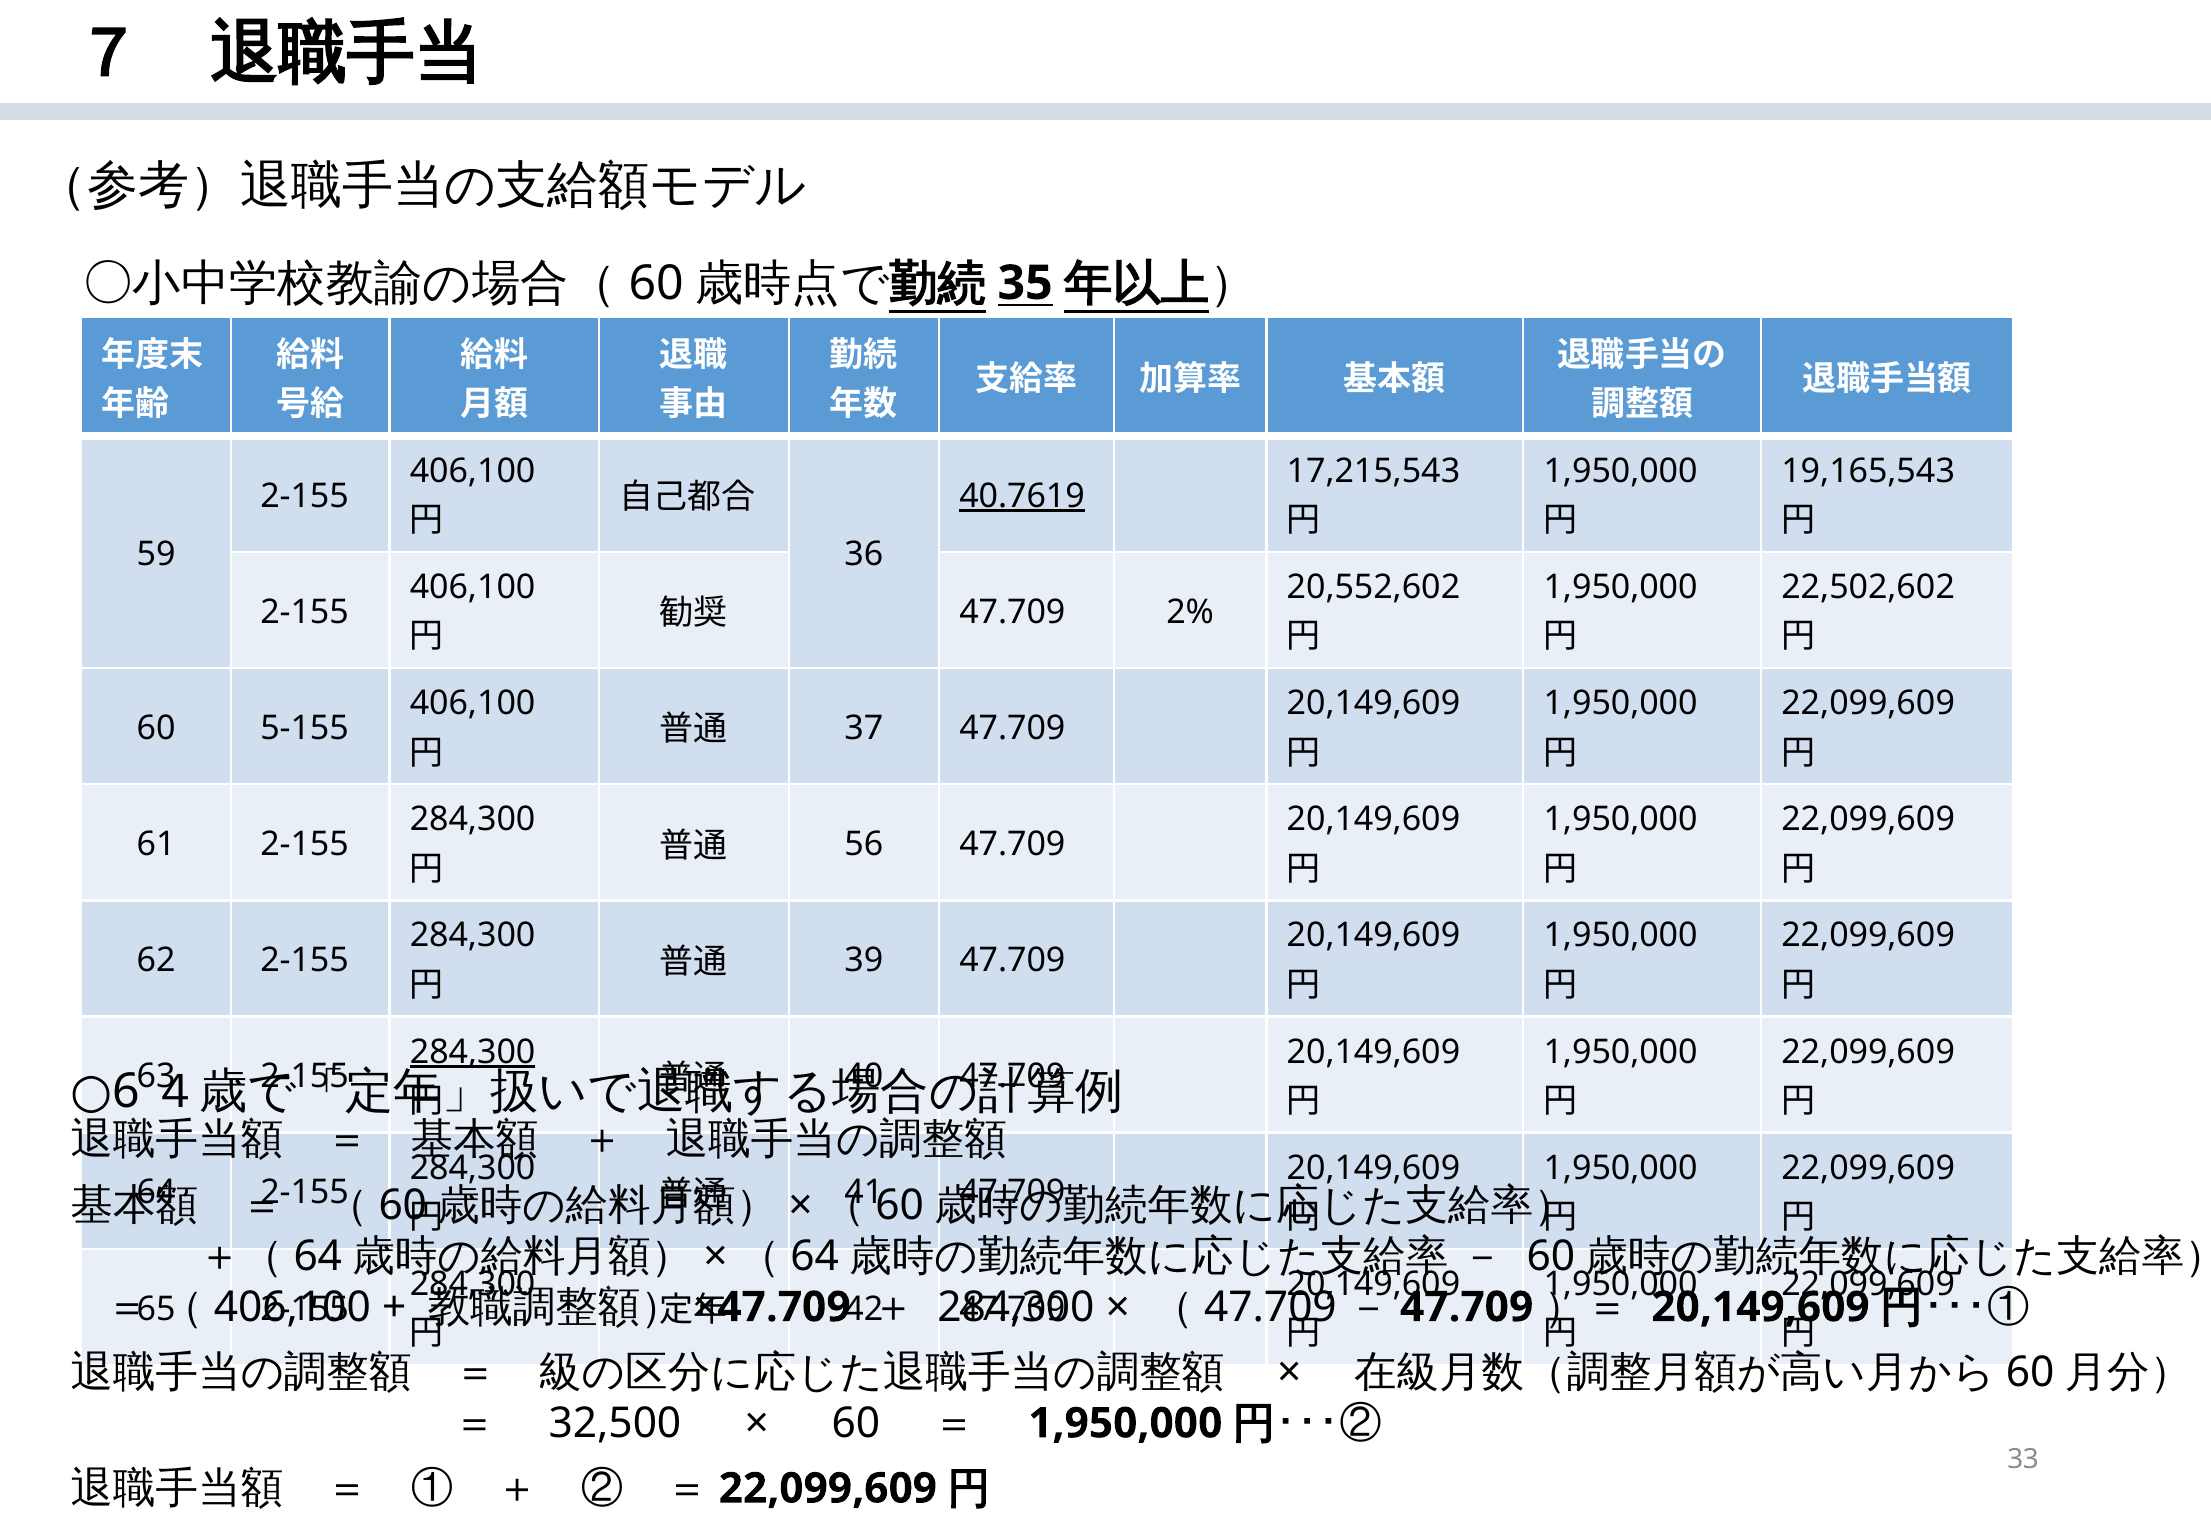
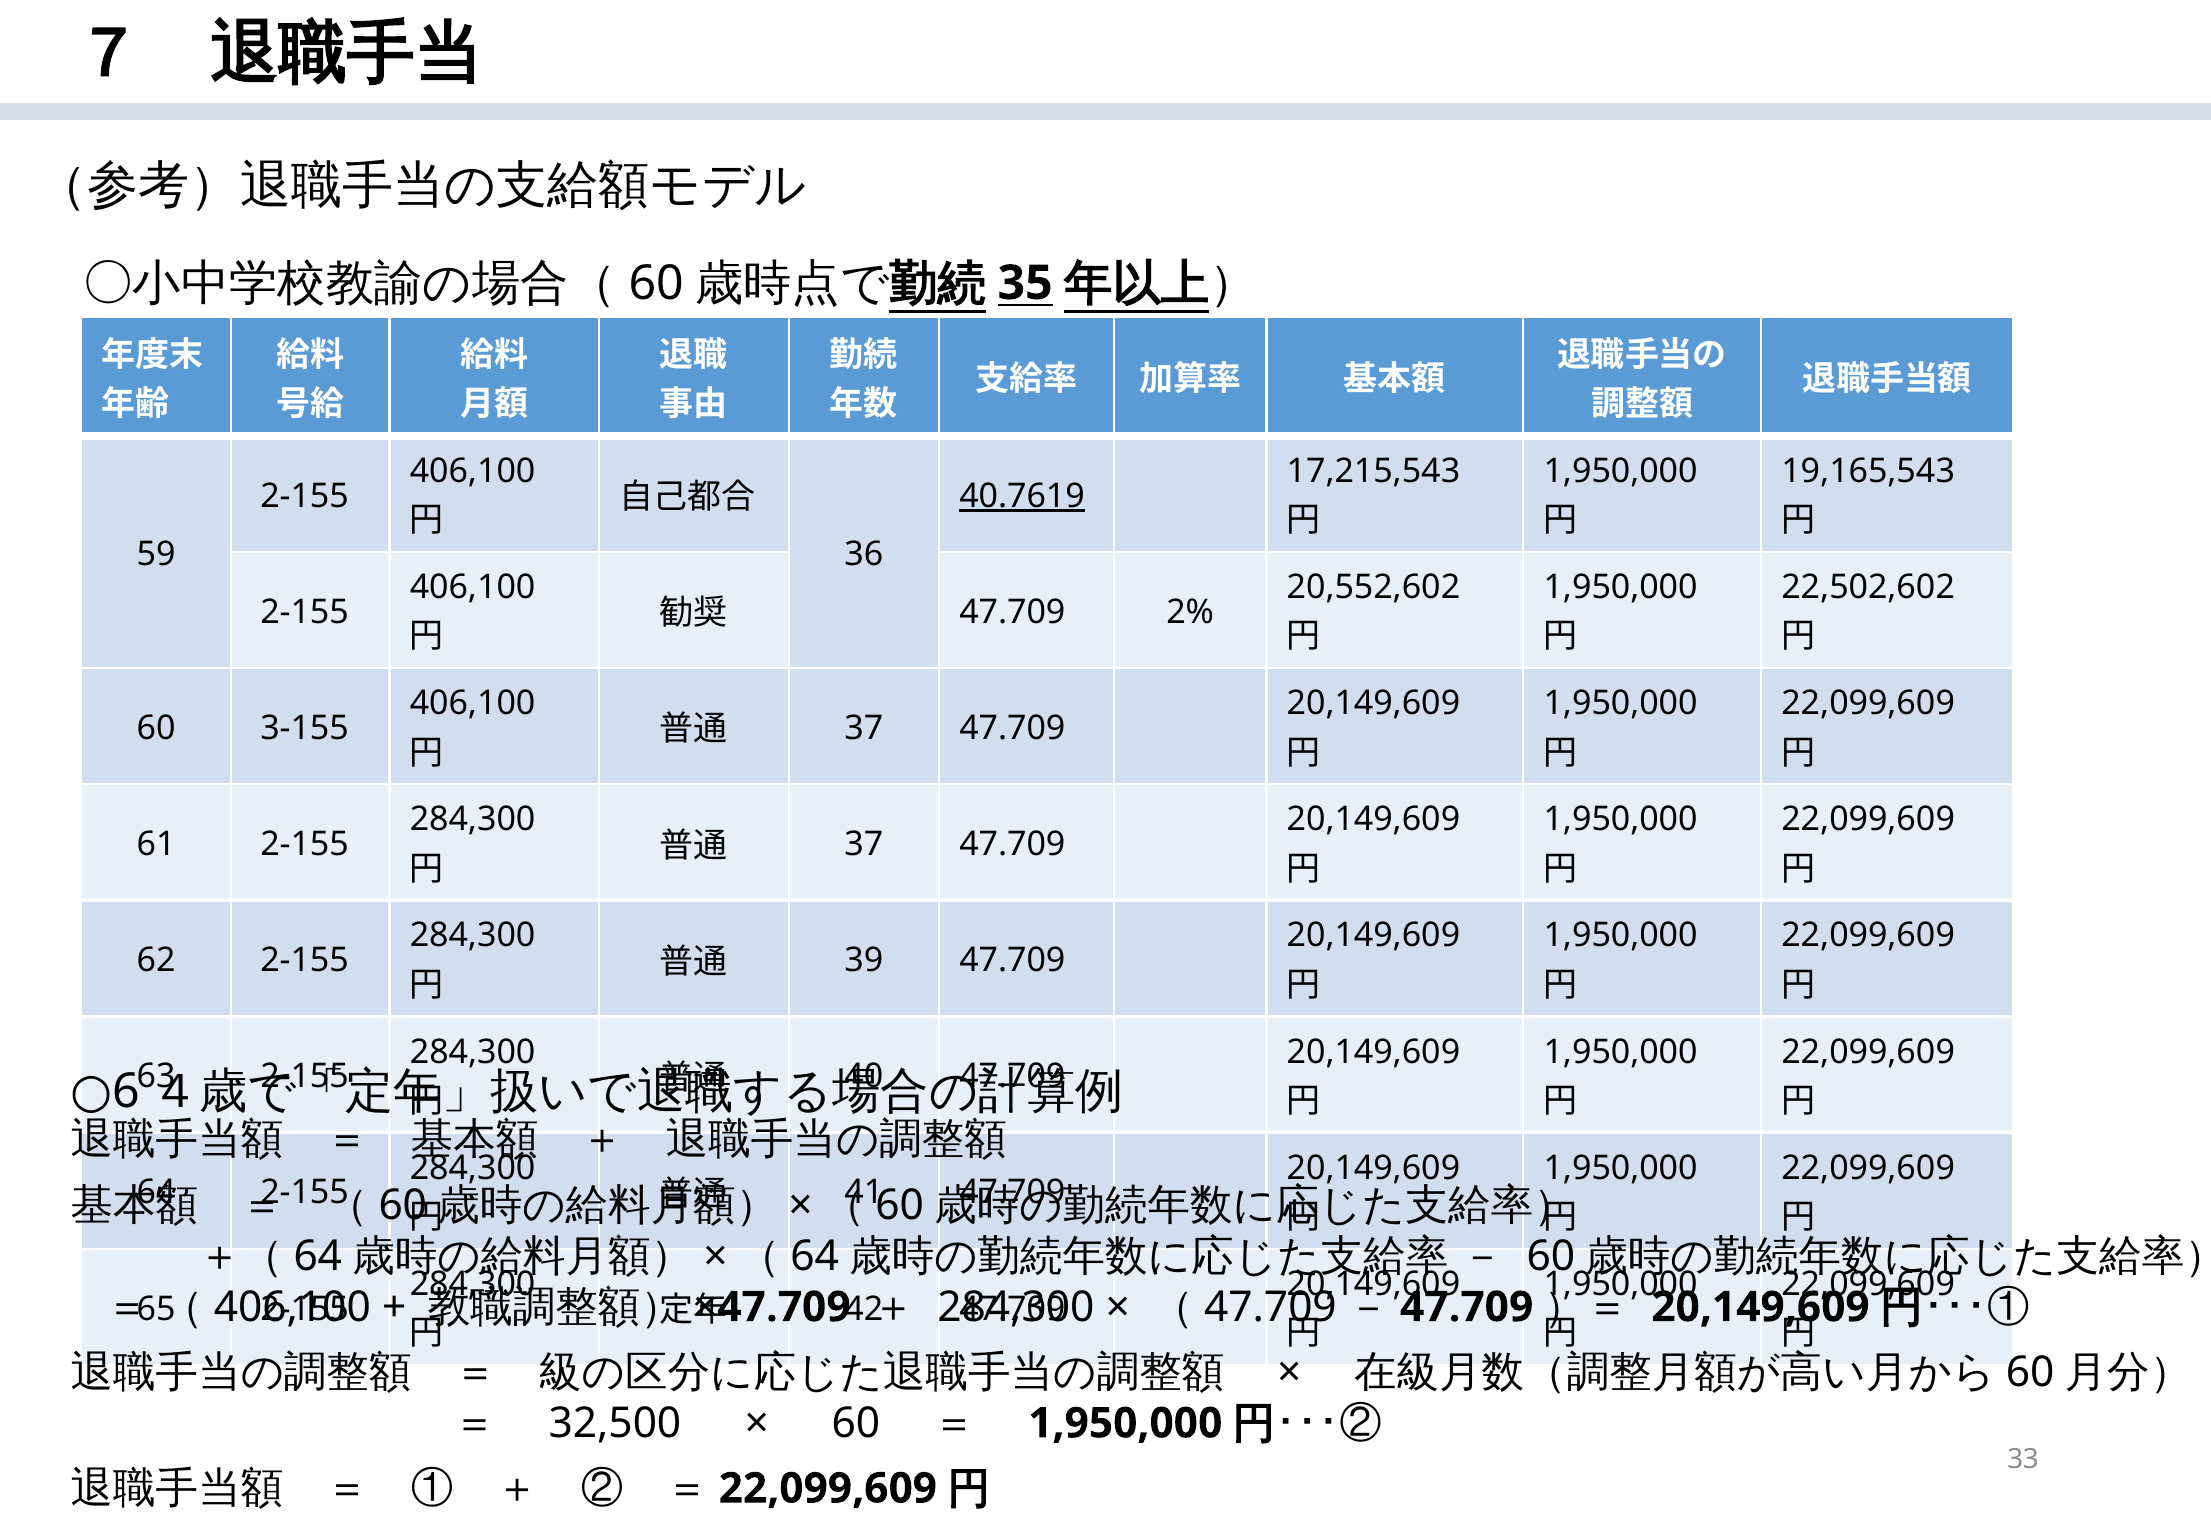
5-155: 5-155 -> 3-155
56 at (864, 844): 56 -> 37
284,300 at (473, 1052) underline: present -> none
